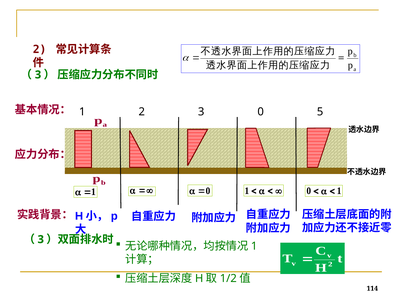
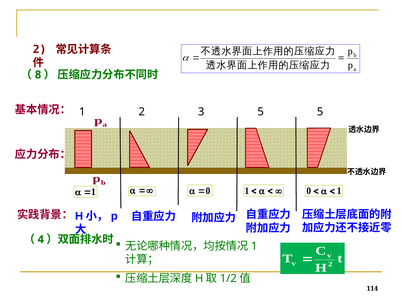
3 at (38, 75): 3 -> 8
3 0: 0 -> 5
3 at (41, 239): 3 -> 4
